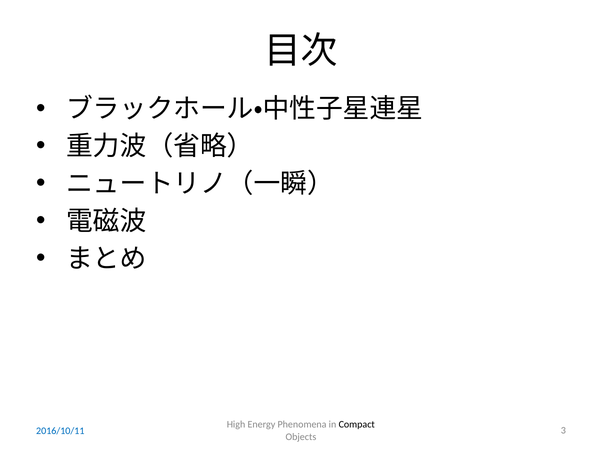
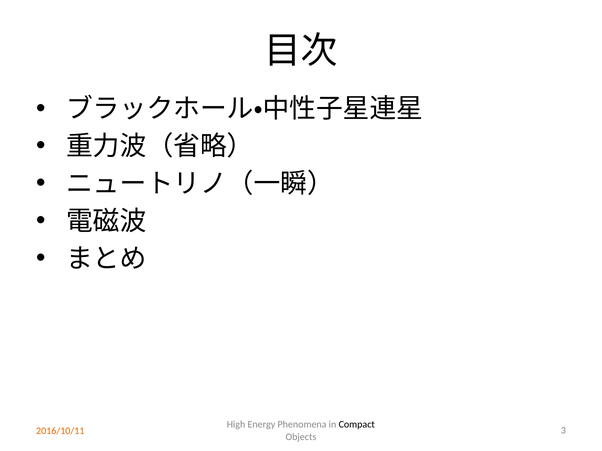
2016/10/11 colour: blue -> orange
